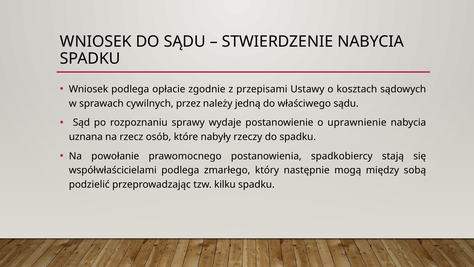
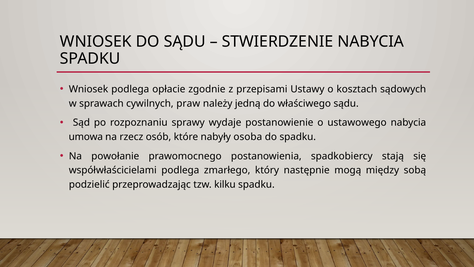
przez: przez -> praw
uprawnienie: uprawnienie -> ustawowego
uznana: uznana -> umowa
rzeczy: rzeczy -> osoba
